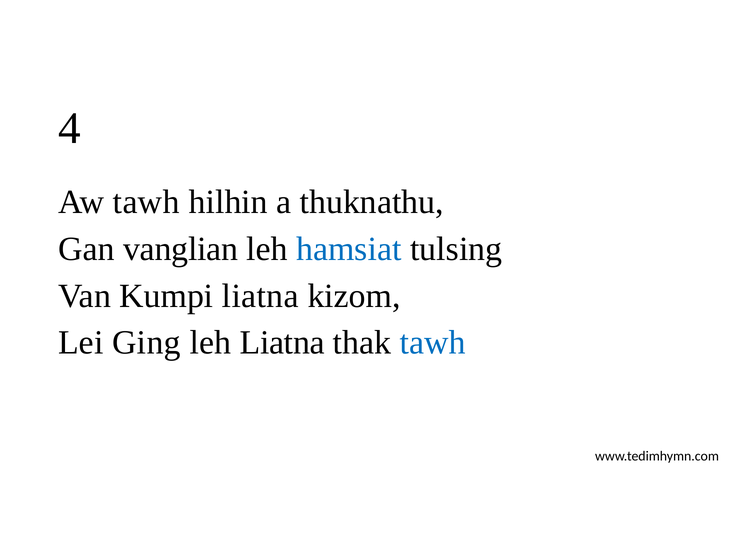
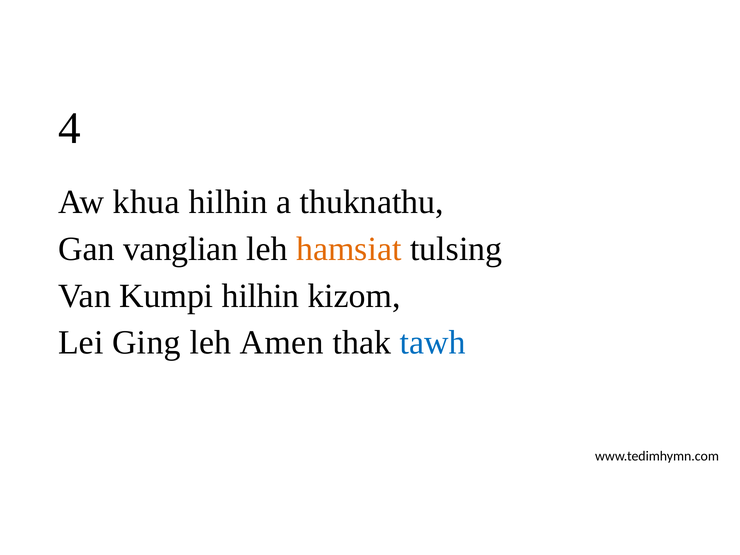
Aw tawh: tawh -> khua
hamsiat colour: blue -> orange
Kumpi liatna: liatna -> hilhin
leh Liatna: Liatna -> Amen
